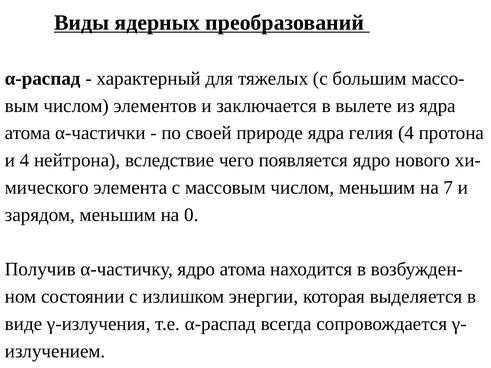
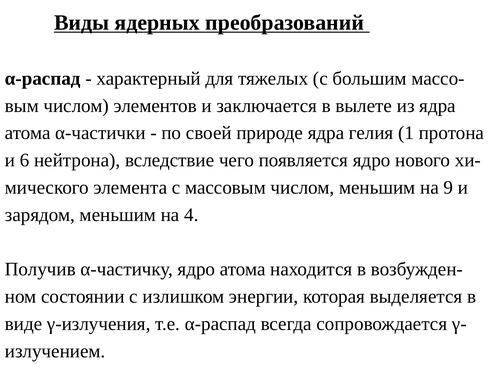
гелия 4: 4 -> 1
и 4: 4 -> 6
7: 7 -> 9
0: 0 -> 4
